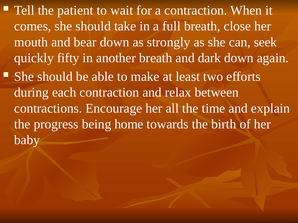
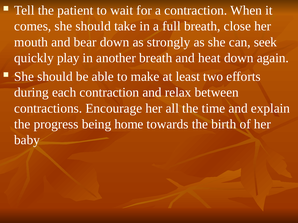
fifty: fifty -> play
dark: dark -> heat
